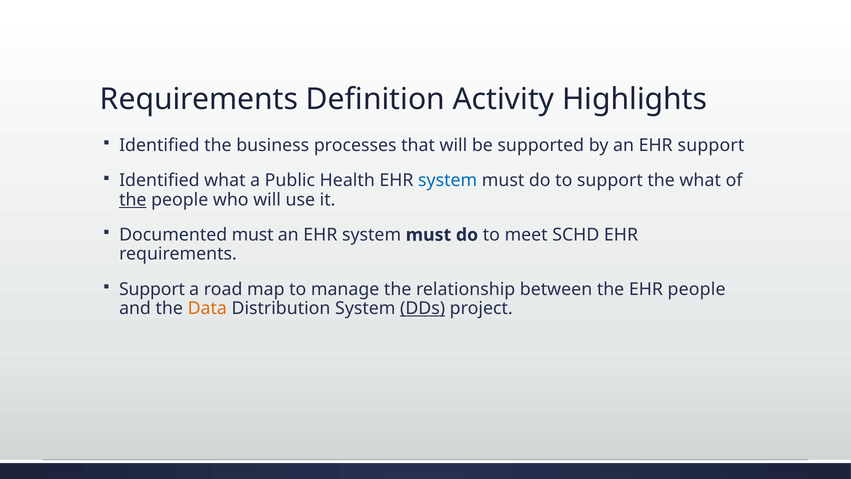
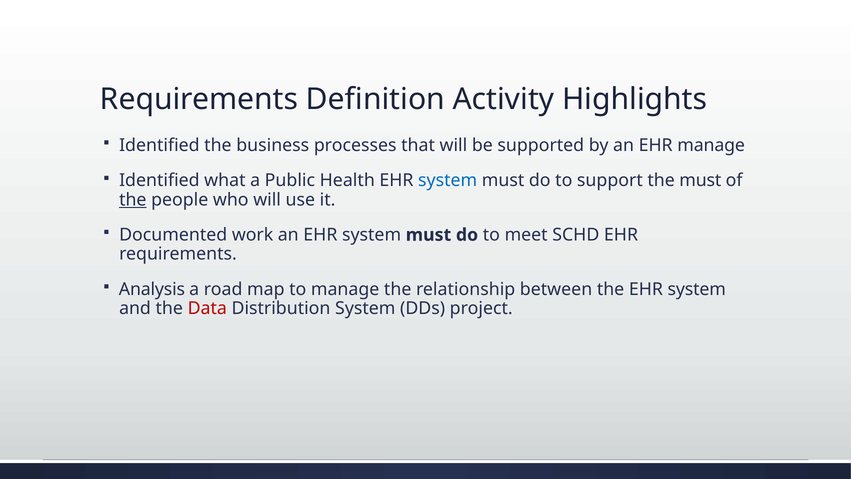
EHR support: support -> manage
the what: what -> must
Documented must: must -> work
Support at (152, 289): Support -> Analysis
the EHR people: people -> system
Data colour: orange -> red
DDs underline: present -> none
